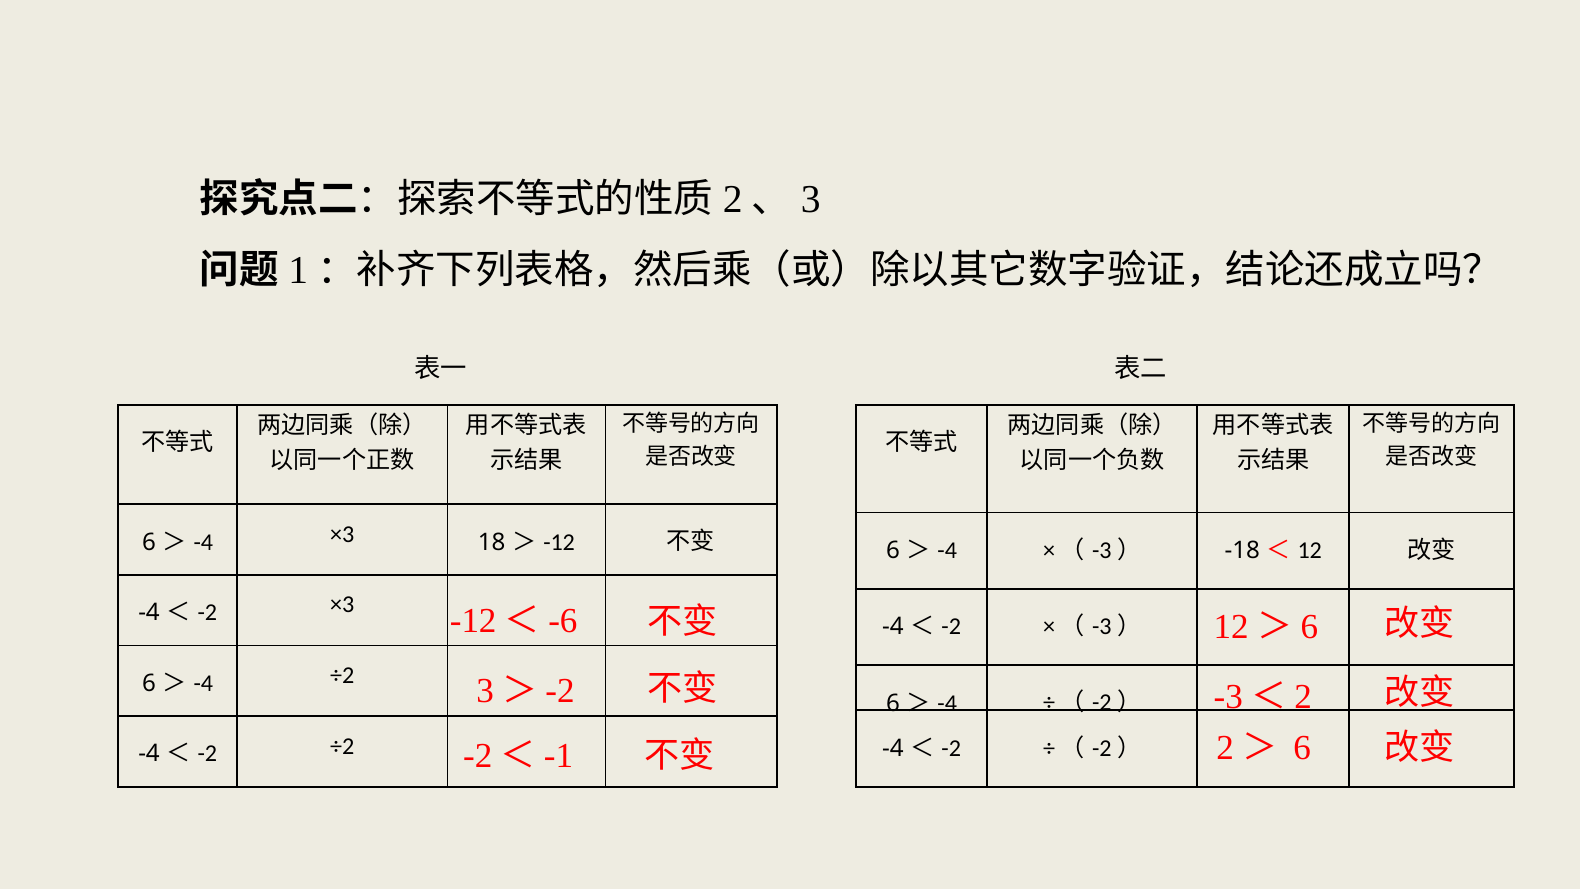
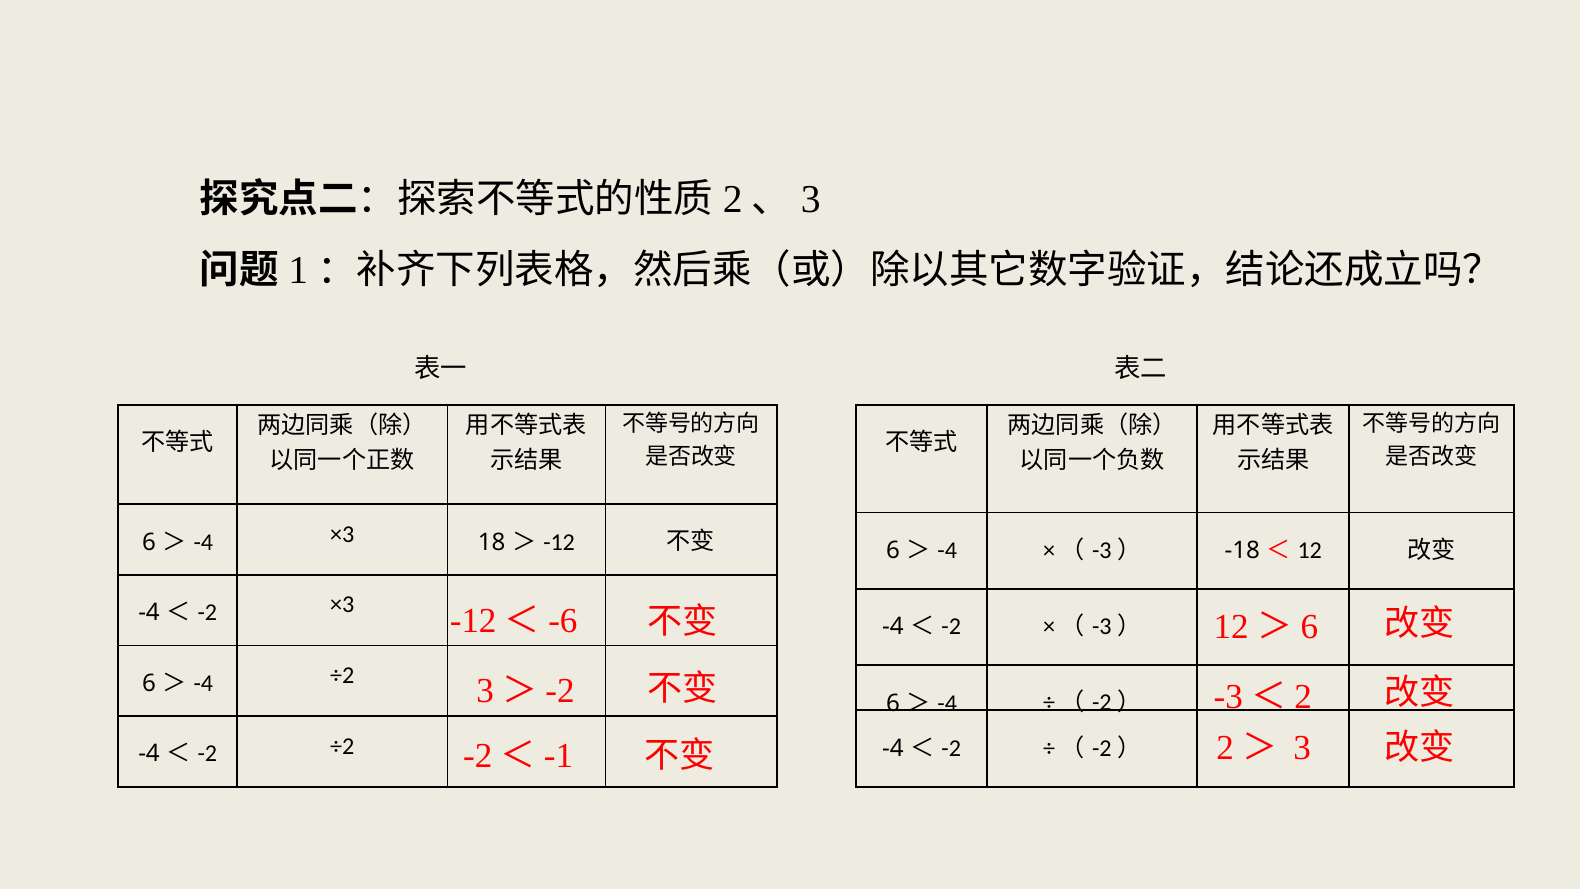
2＞ 6: 6 -> 3
